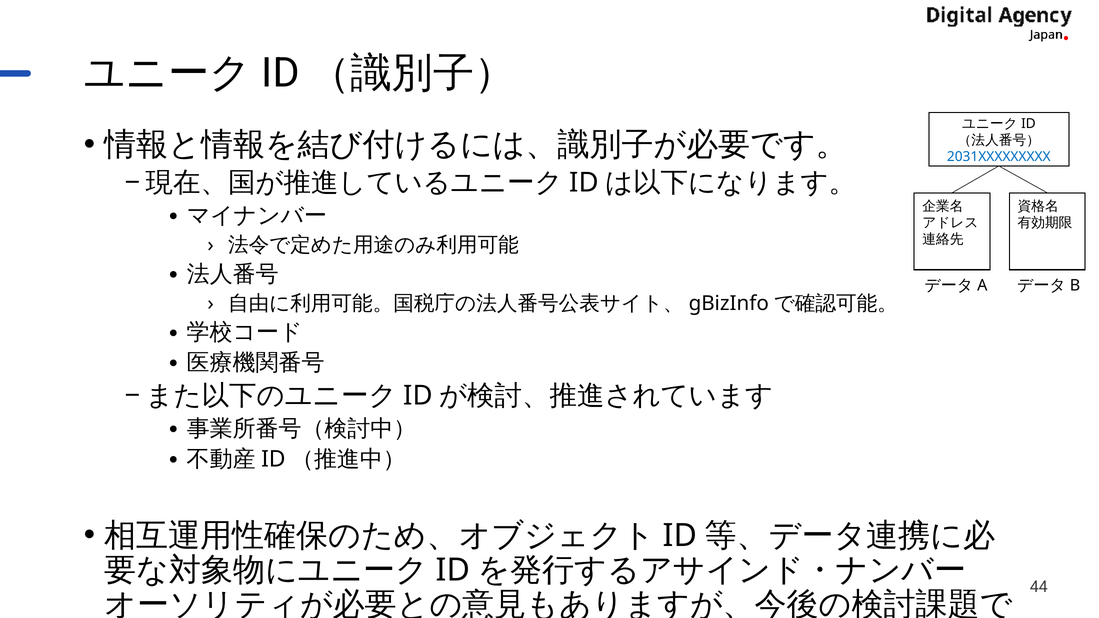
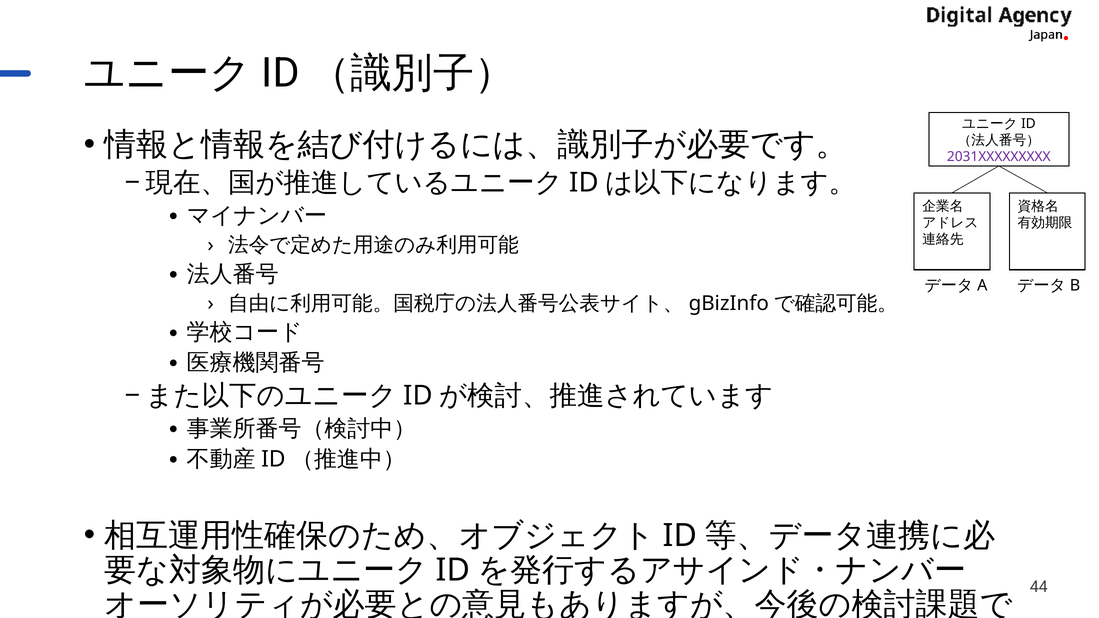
2031XXXXXXXXX colour: blue -> purple
